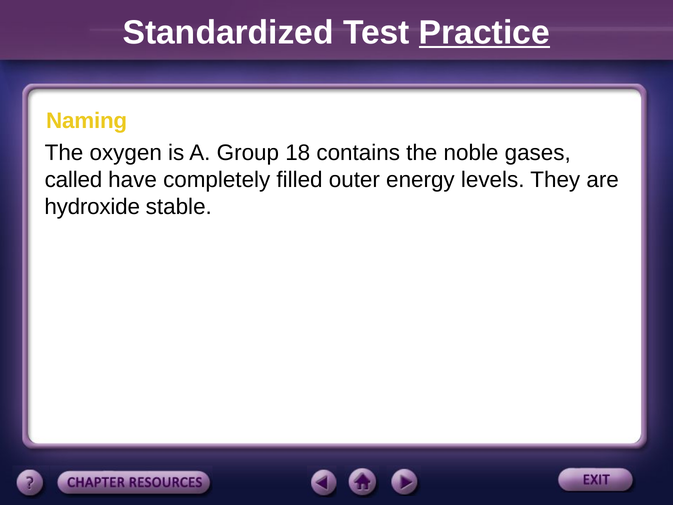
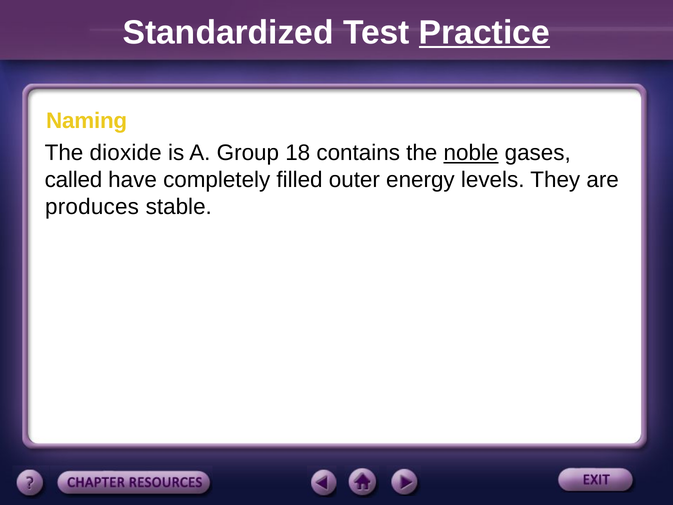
oxygen: oxygen -> dioxide
noble underline: none -> present
hydroxide: hydroxide -> produces
